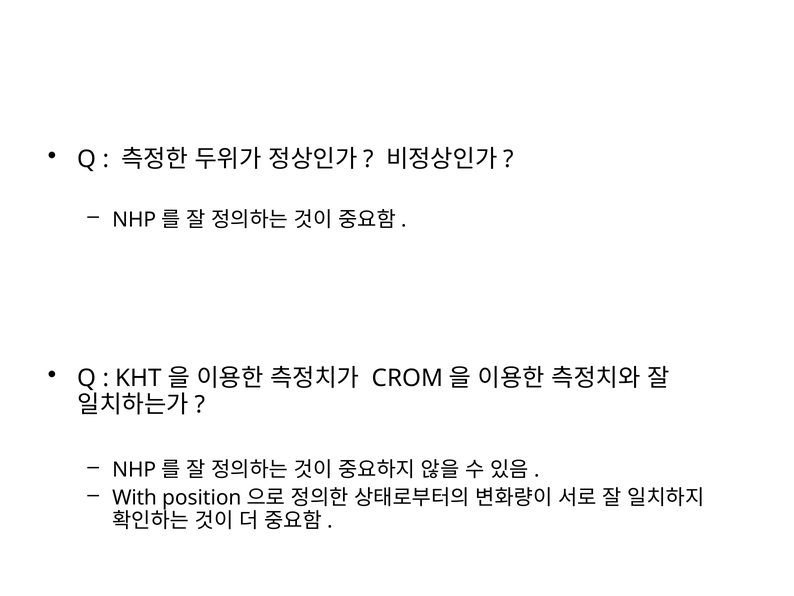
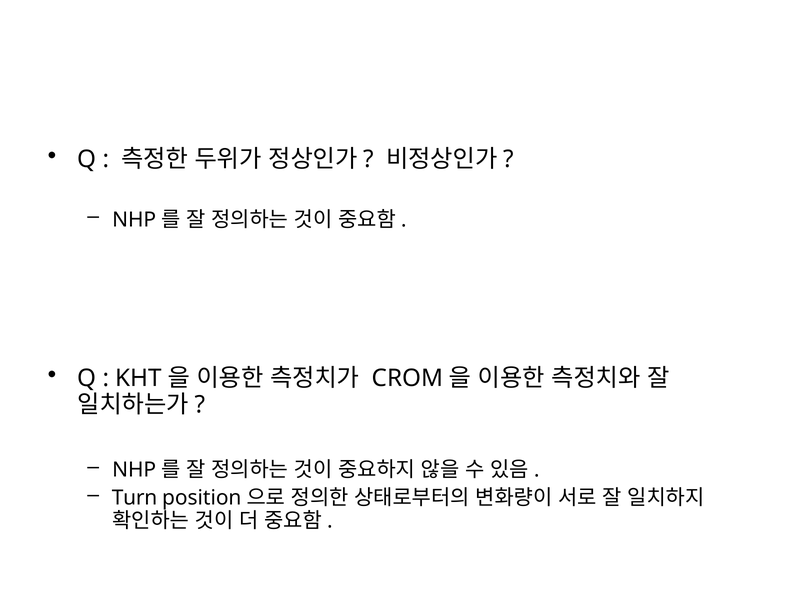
With: With -> Turn
